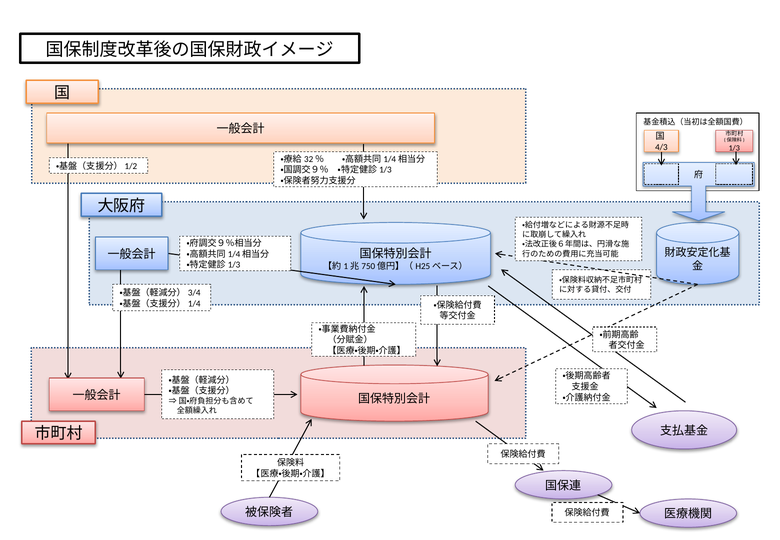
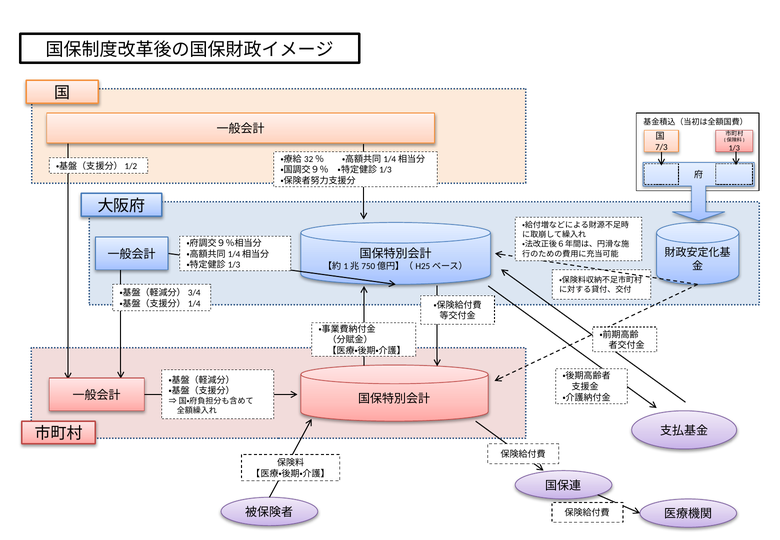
4/3: 4/3 -> 7/3
